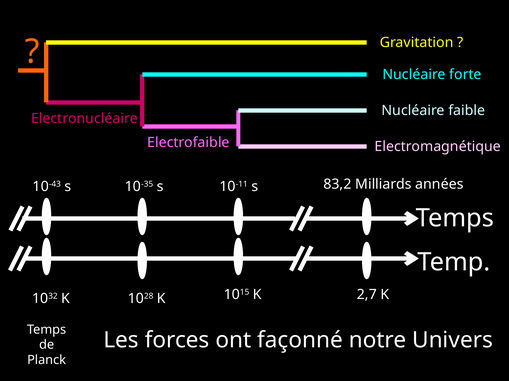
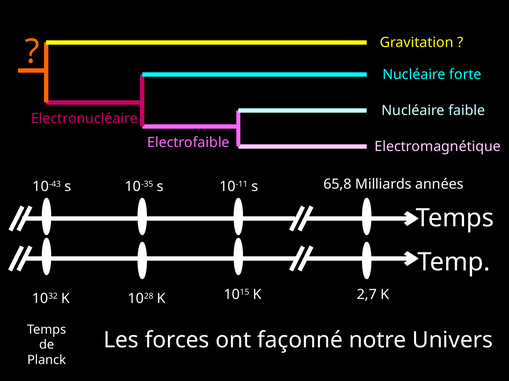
83,2: 83,2 -> 65,8
